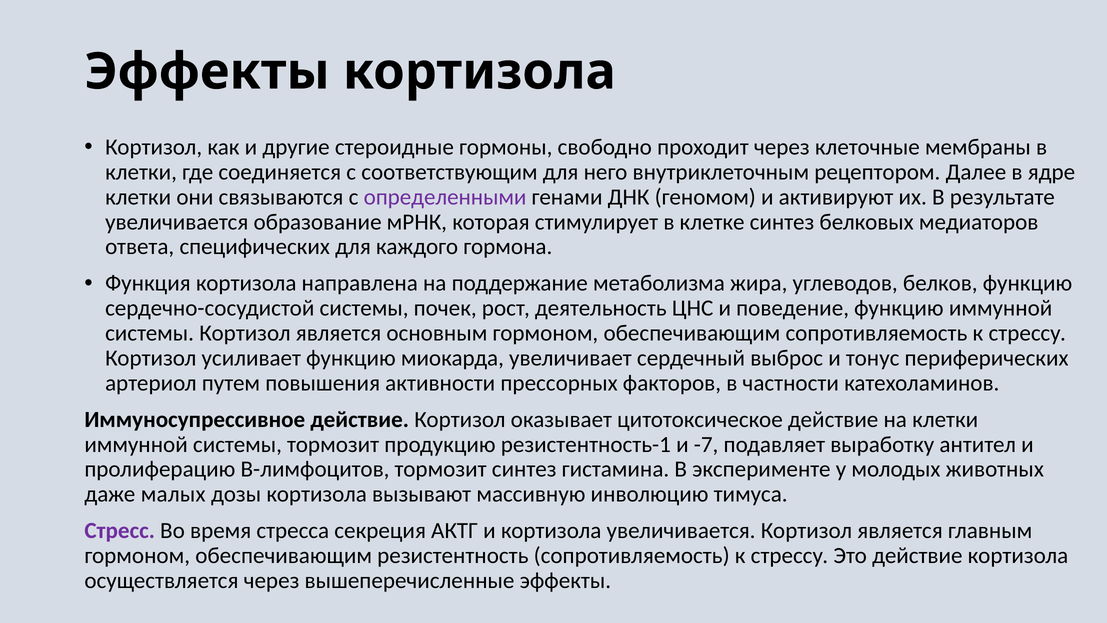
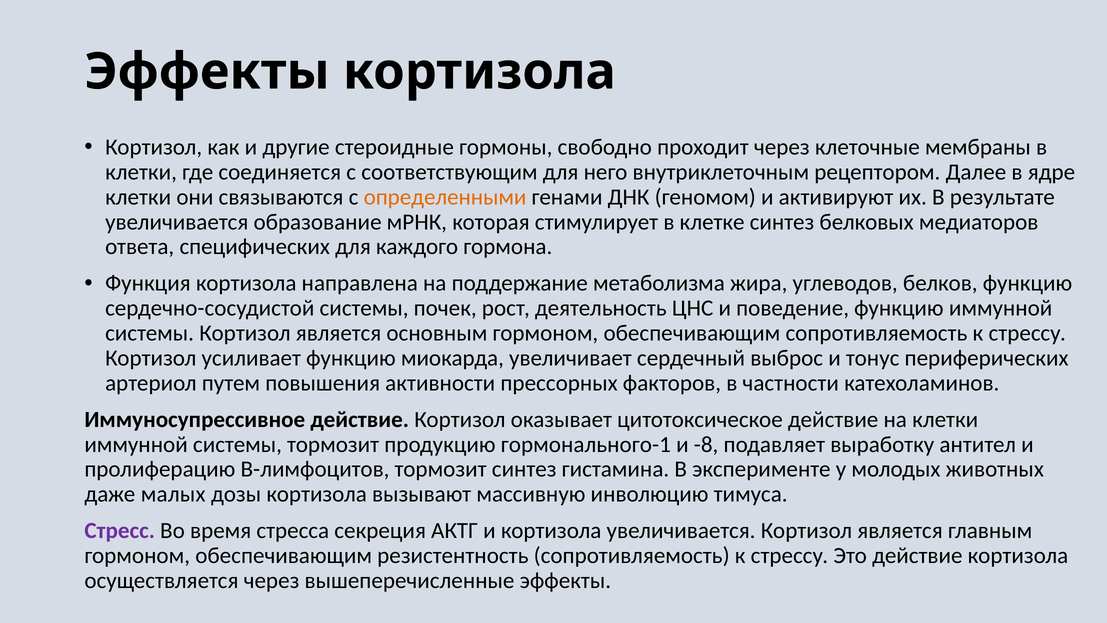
определенными colour: purple -> orange
резистентность-1: резистентность-1 -> гормонального-1
-7: -7 -> -8
